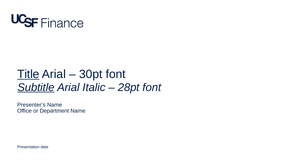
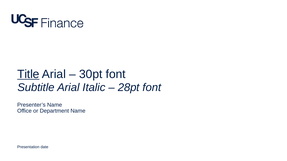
Subtitle underline: present -> none
